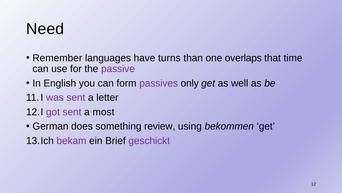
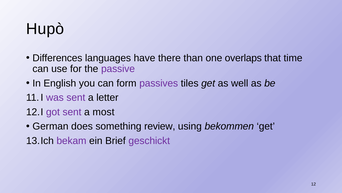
Need: Need -> Hupò
Remember: Remember -> Differences
turns: turns -> there
only: only -> tiles
